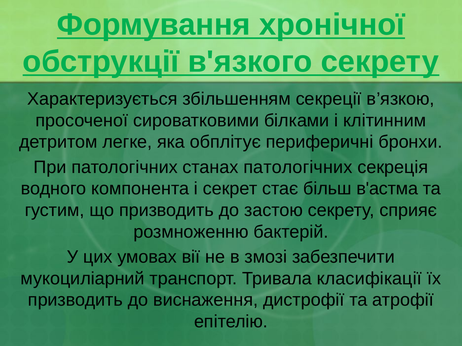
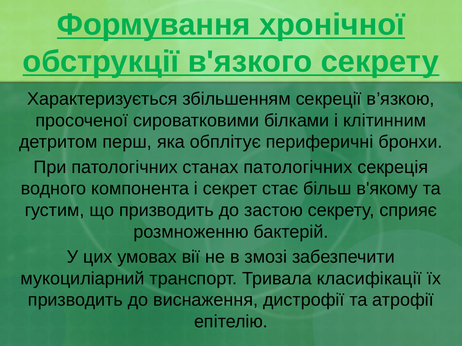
легке: легке -> перш
в'астма: в'астма -> в'якому
